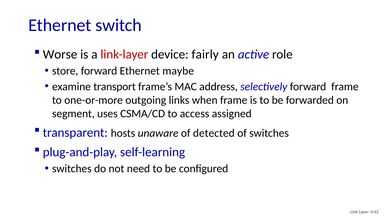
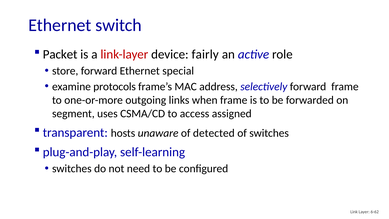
Worse: Worse -> Packet
maybe: maybe -> special
transport: transport -> protocols
